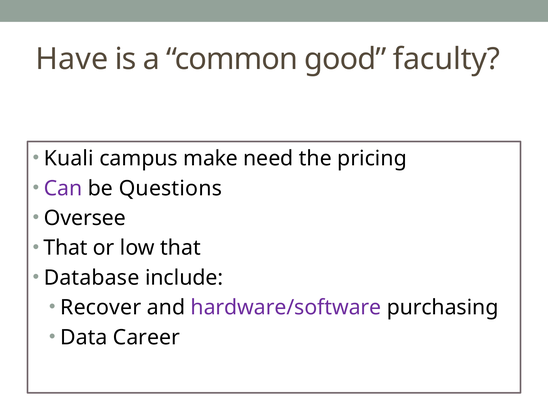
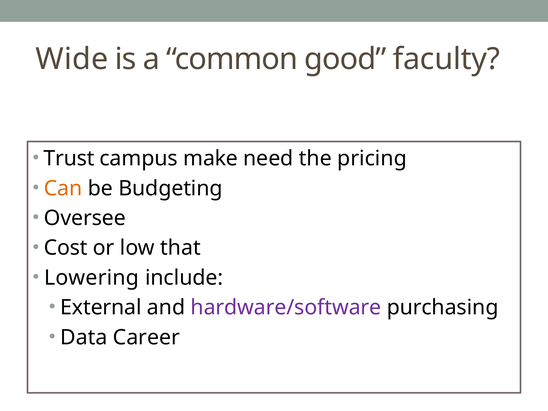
Have: Have -> Wide
Kuali: Kuali -> Trust
Can colour: purple -> orange
Questions: Questions -> Budgeting
That at (66, 248): That -> Cost
Database: Database -> Lowering
Recover: Recover -> External
